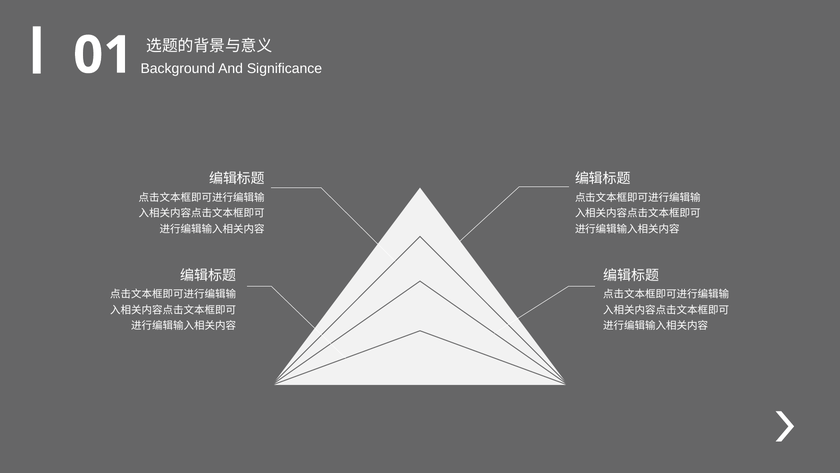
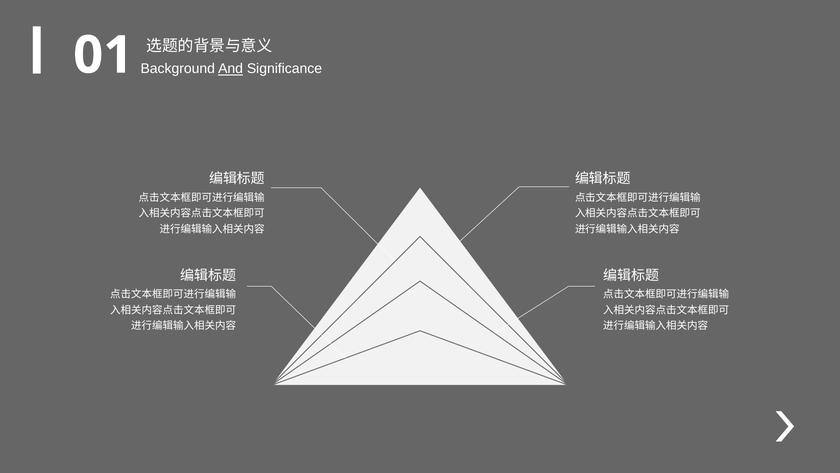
And underline: none -> present
